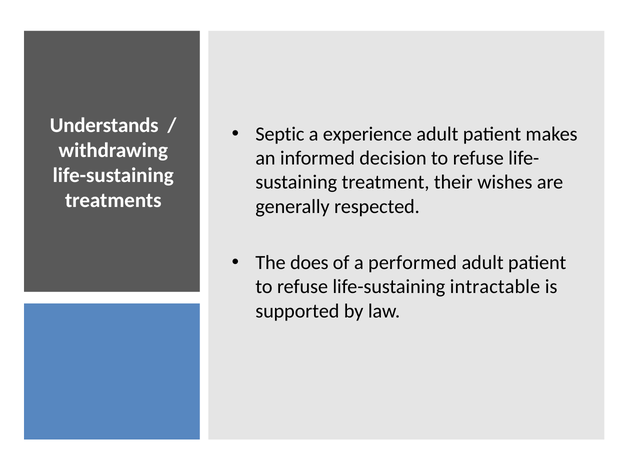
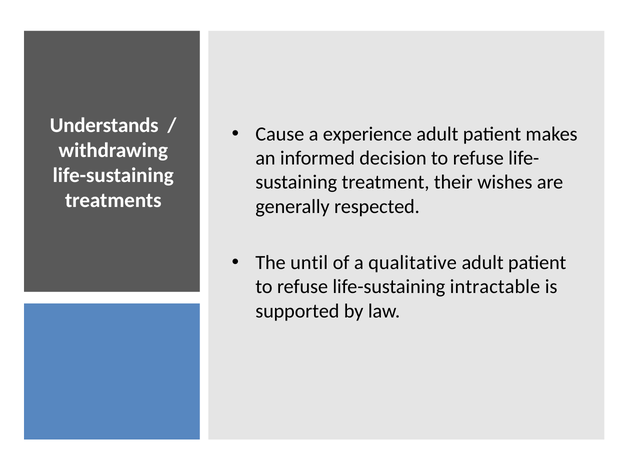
Septic: Septic -> Cause
does: does -> until
performed: performed -> qualitative
